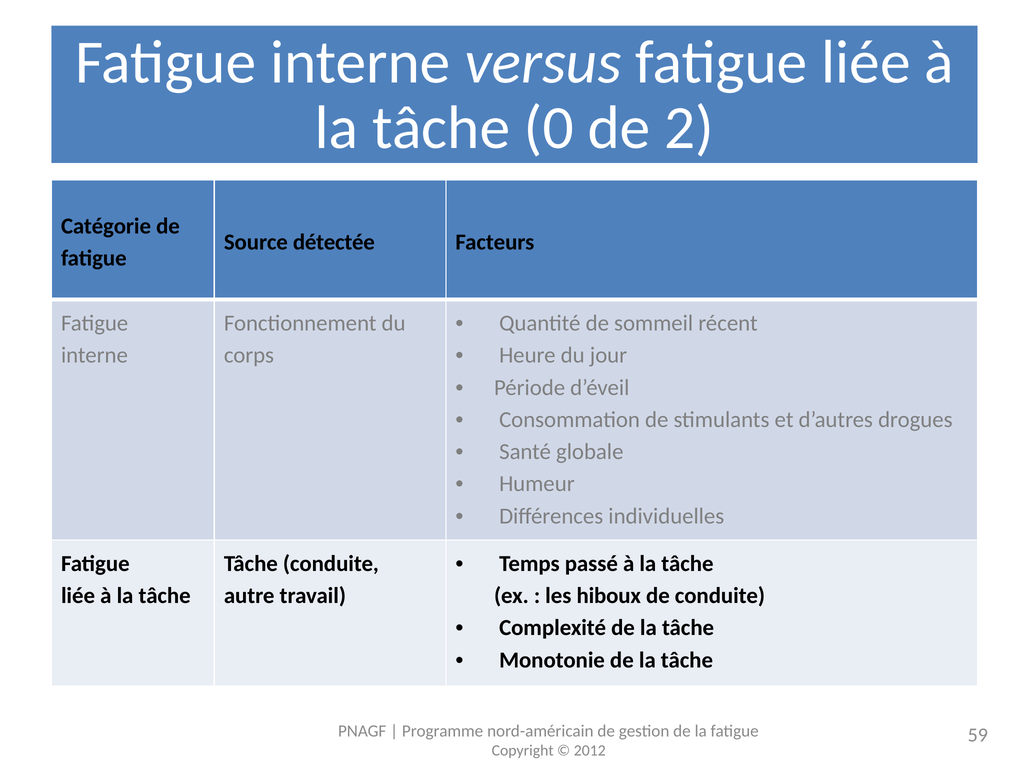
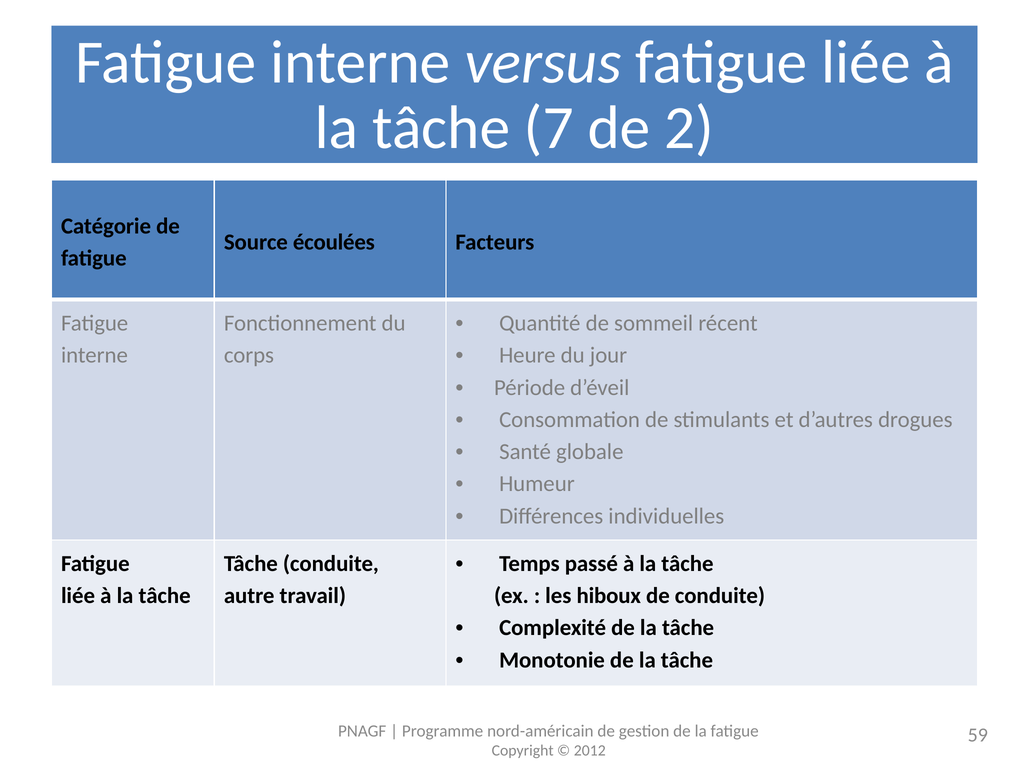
0: 0 -> 7
détectée: détectée -> écoulées
